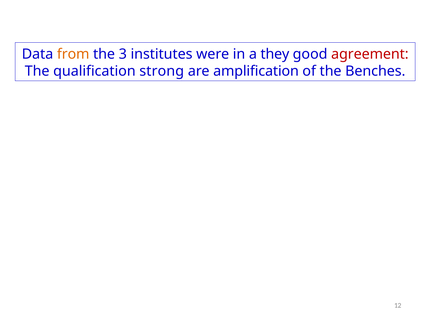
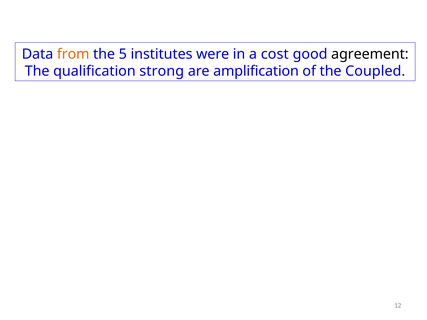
3: 3 -> 5
they: they -> cost
agreement colour: red -> black
Benches: Benches -> Coupled
